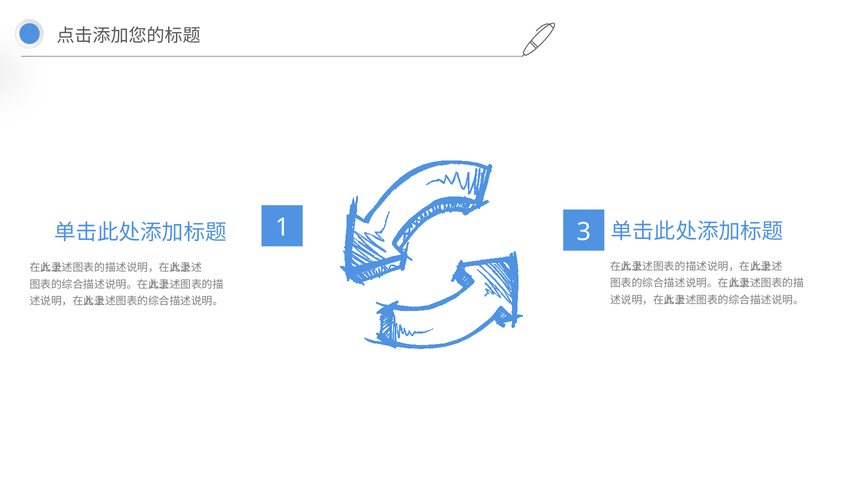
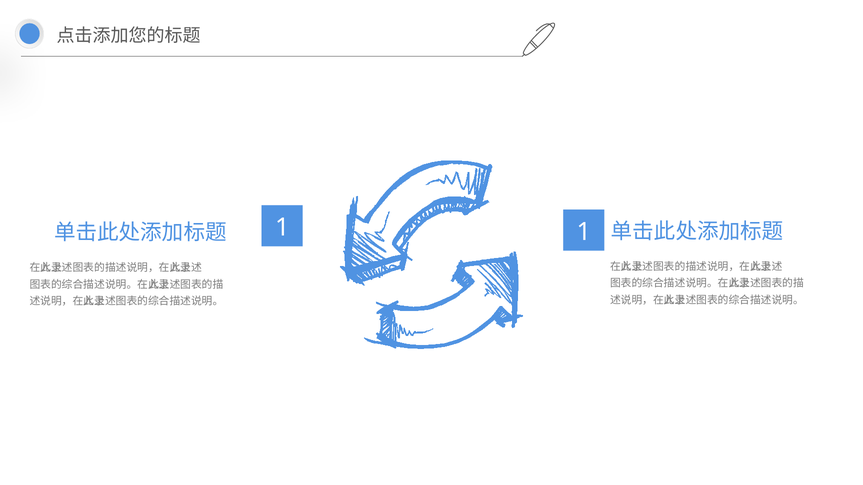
3 at (584, 232): 3 -> 1
